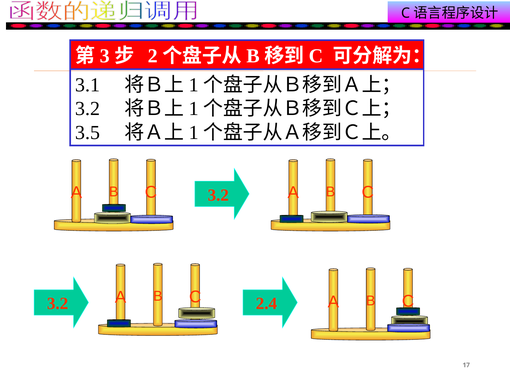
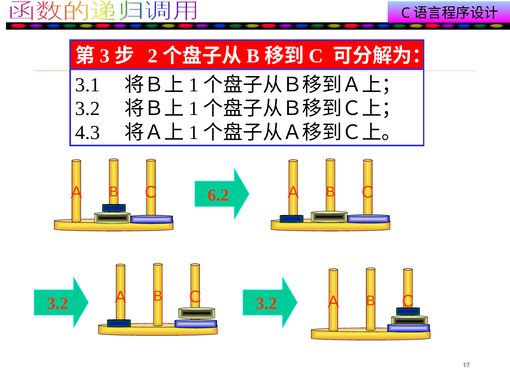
3.5: 3.5 -> 4.3
3.2 at (218, 195): 3.2 -> 6.2
3.2 2.4: 2.4 -> 3.2
